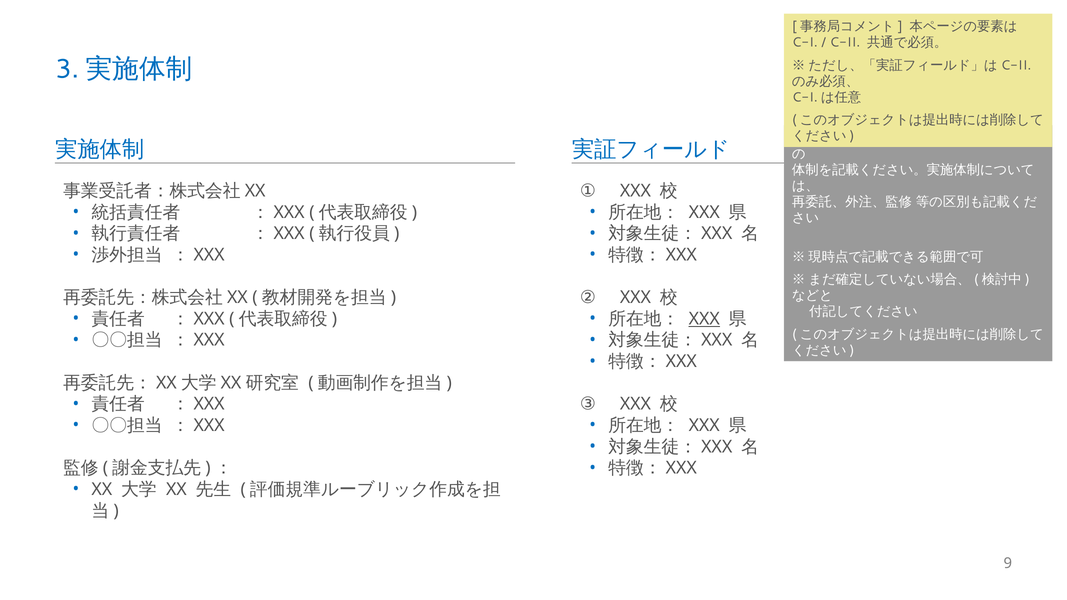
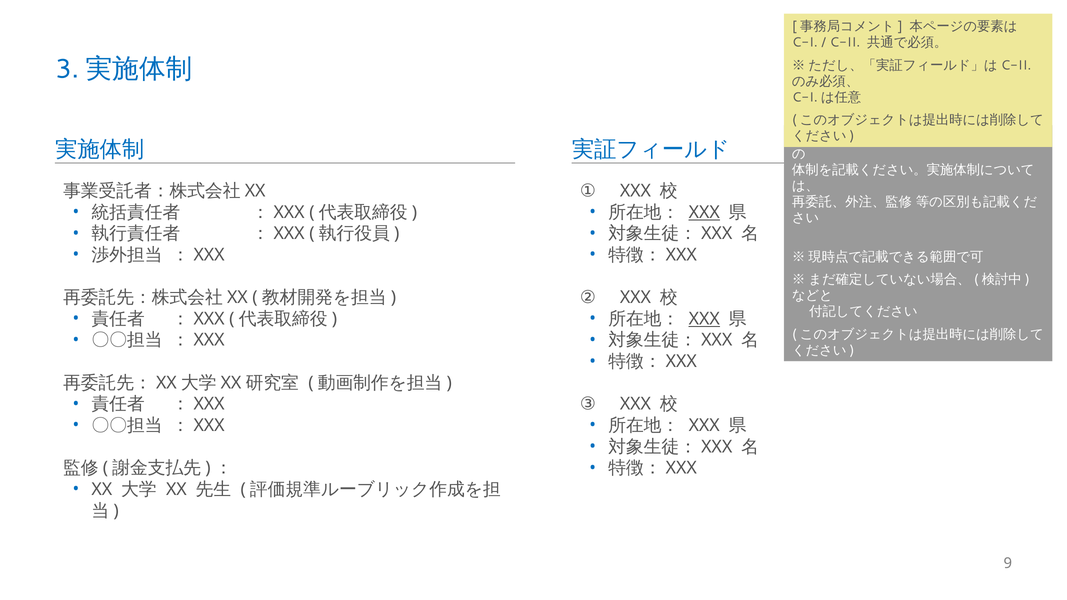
XXX at (704, 212) underline: none -> present
